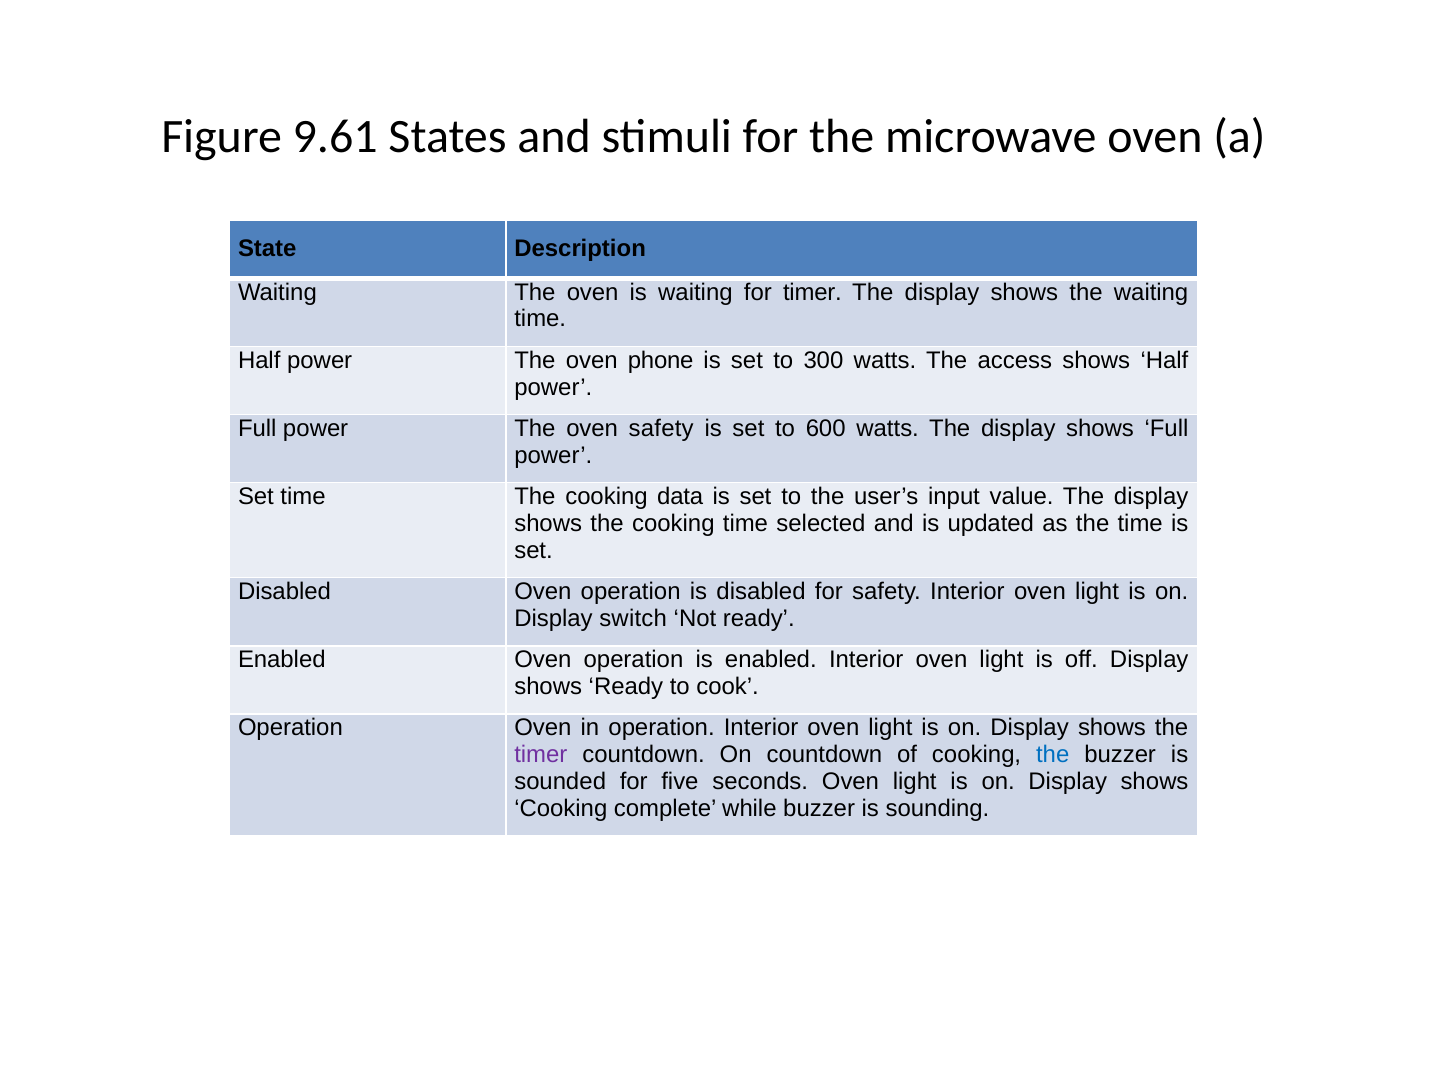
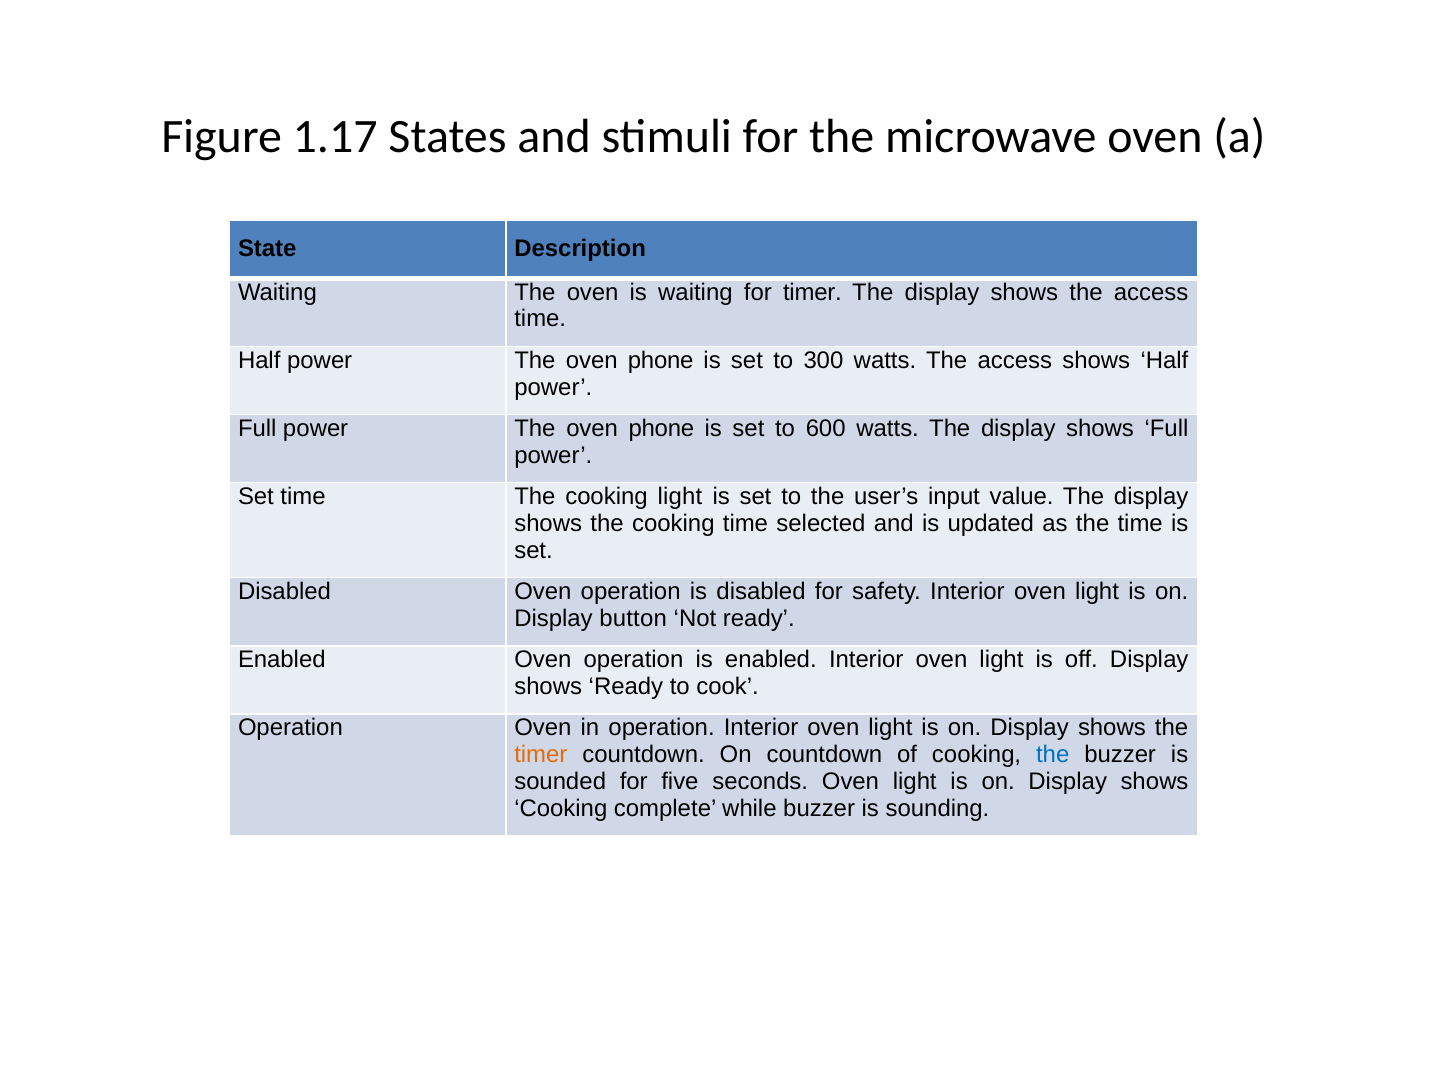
9.61: 9.61 -> 1.17
shows the waiting: waiting -> access
safety at (661, 428): safety -> phone
cooking data: data -> light
switch: switch -> button
timer at (541, 754) colour: purple -> orange
